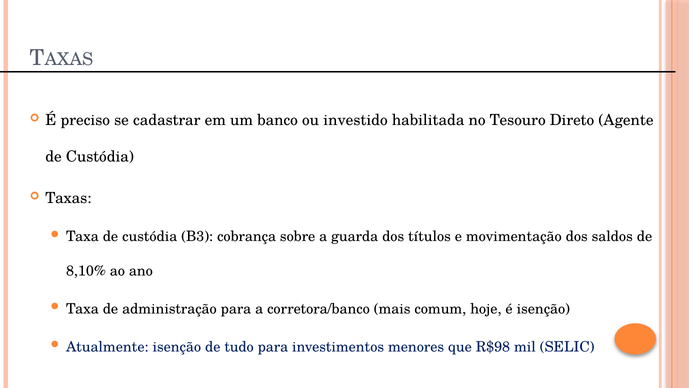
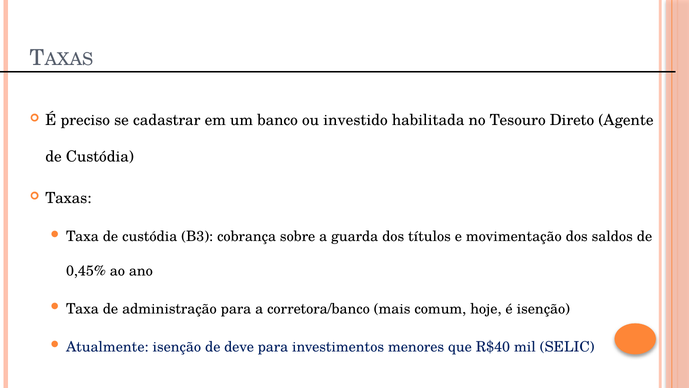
8,10%: 8,10% -> 0,45%
tudo: tudo -> deve
R$98: R$98 -> R$40
